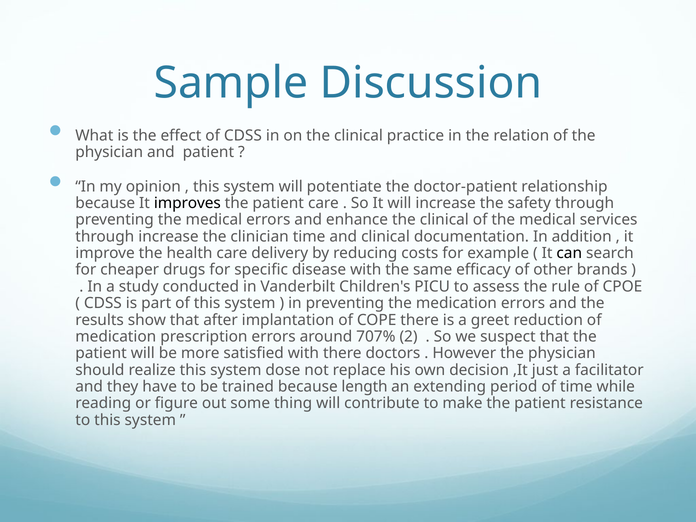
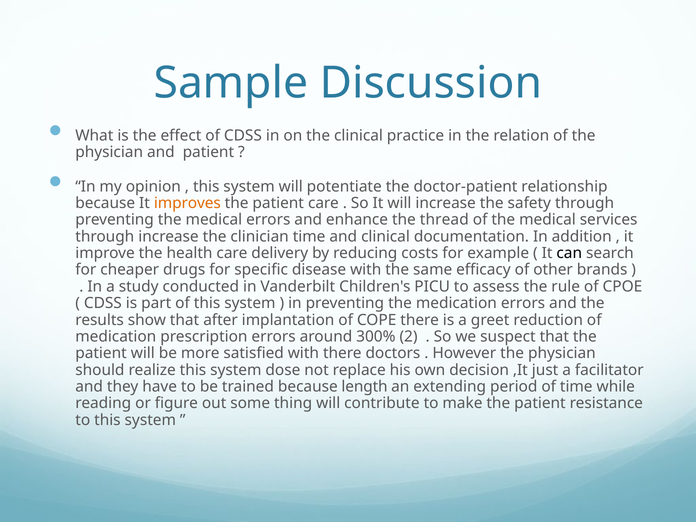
improves colour: black -> orange
enhance the clinical: clinical -> thread
707%: 707% -> 300%
